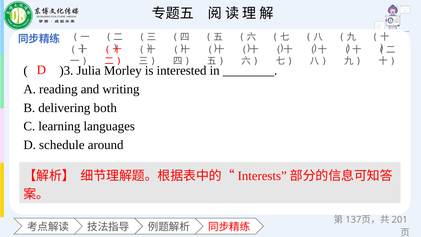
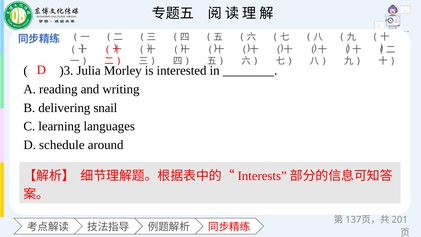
both: both -> snail
